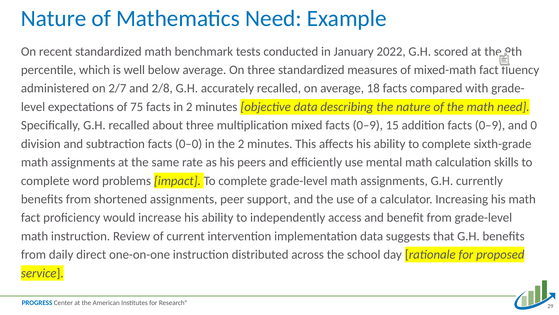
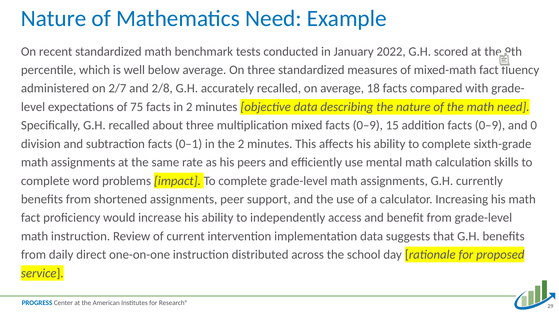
0–0: 0–0 -> 0–1
